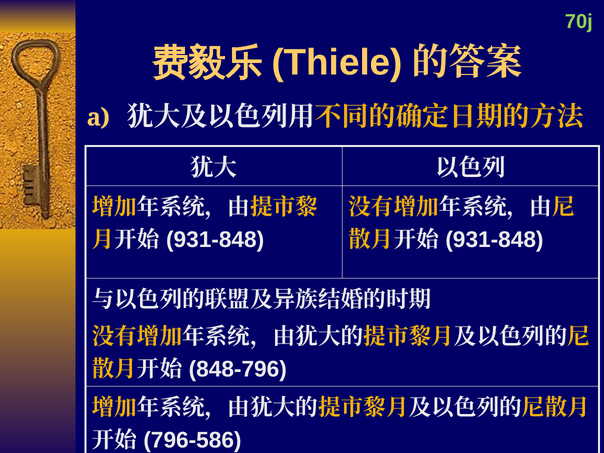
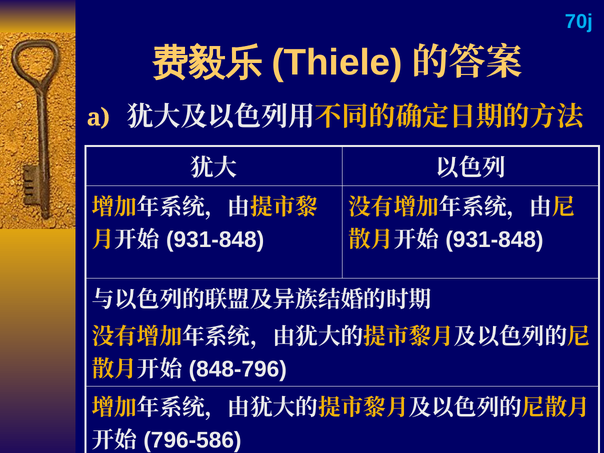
70j colour: light green -> light blue
